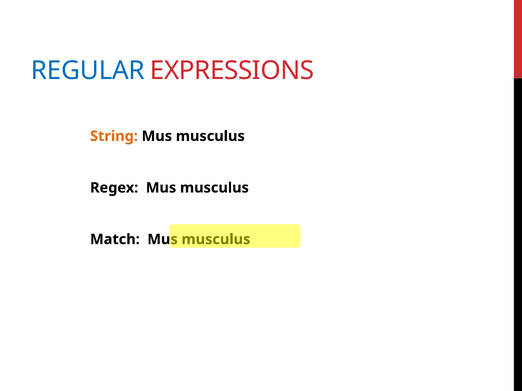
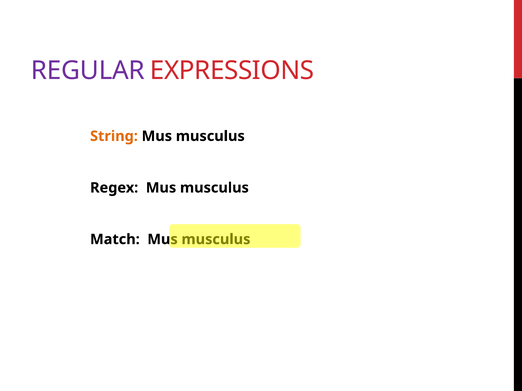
REGULAR colour: blue -> purple
